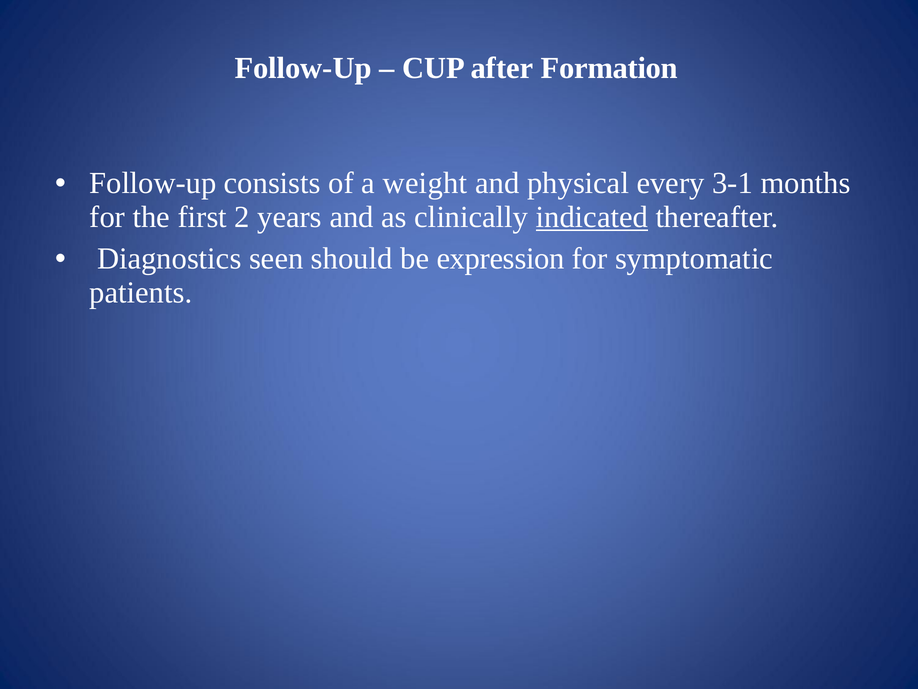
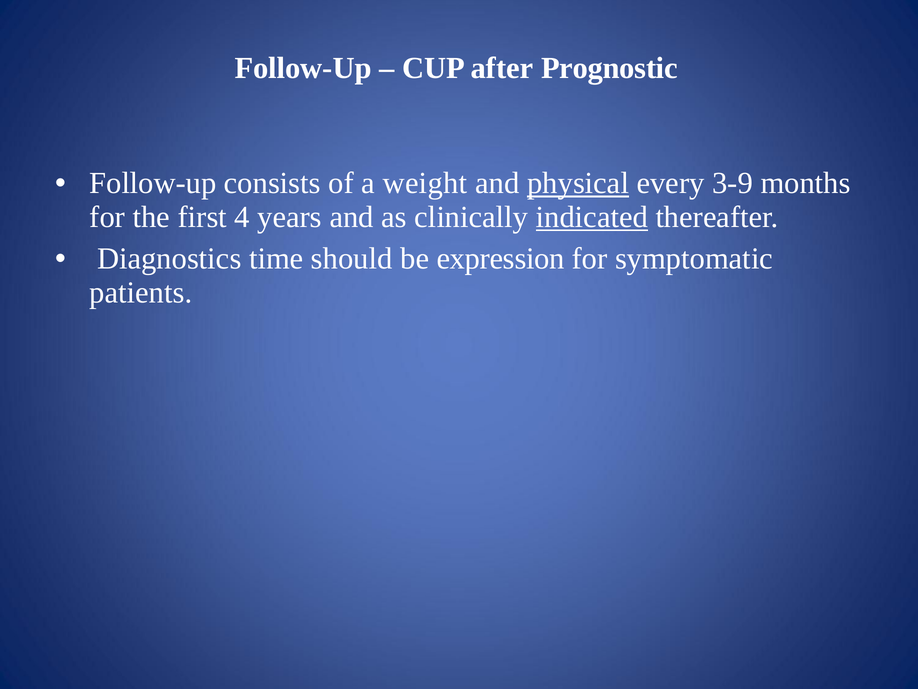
Formation: Formation -> Prognostic
physical underline: none -> present
3-1: 3-1 -> 3-9
2: 2 -> 4
seen: seen -> time
